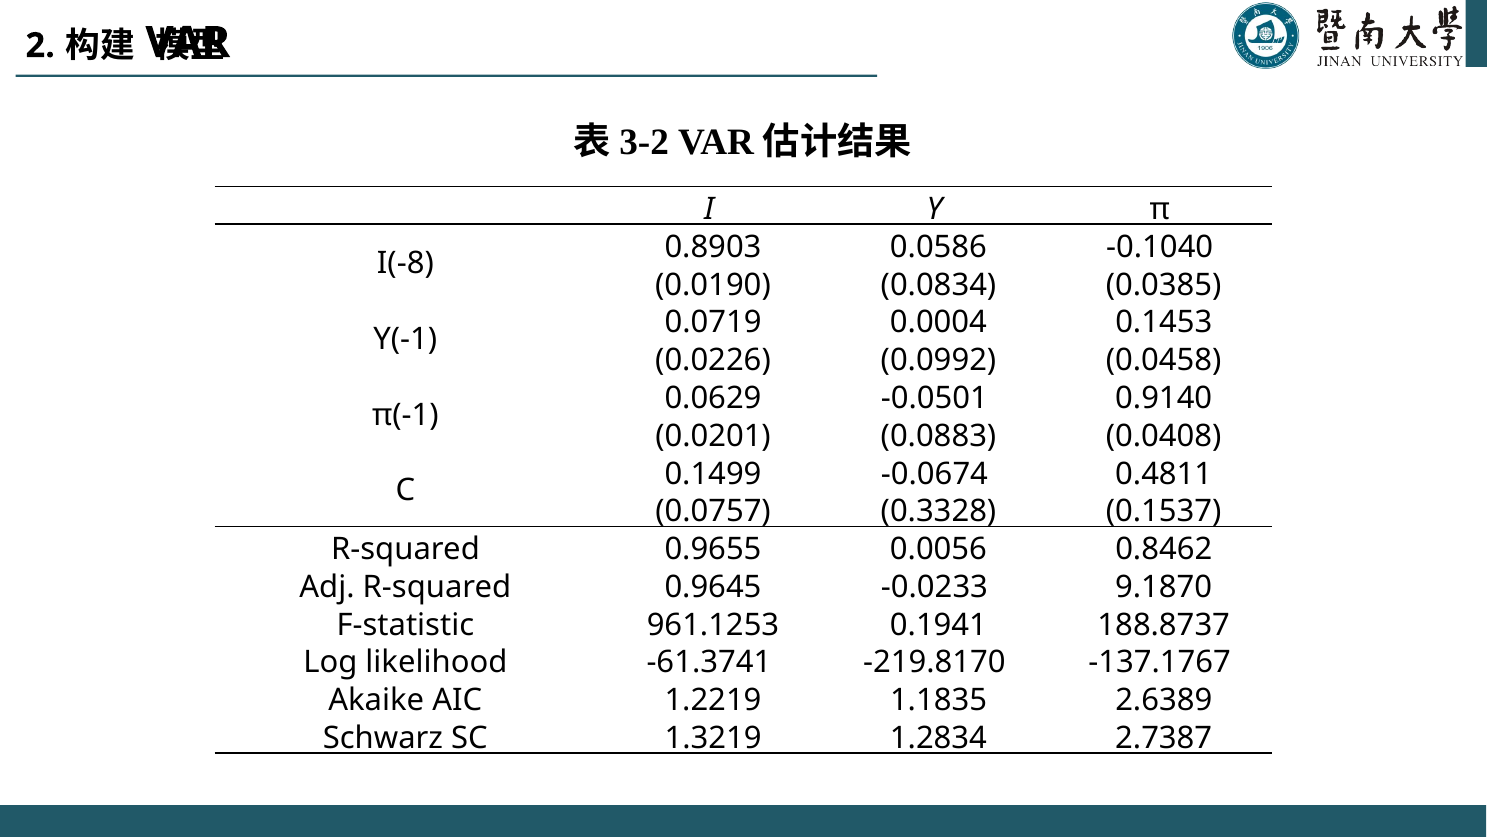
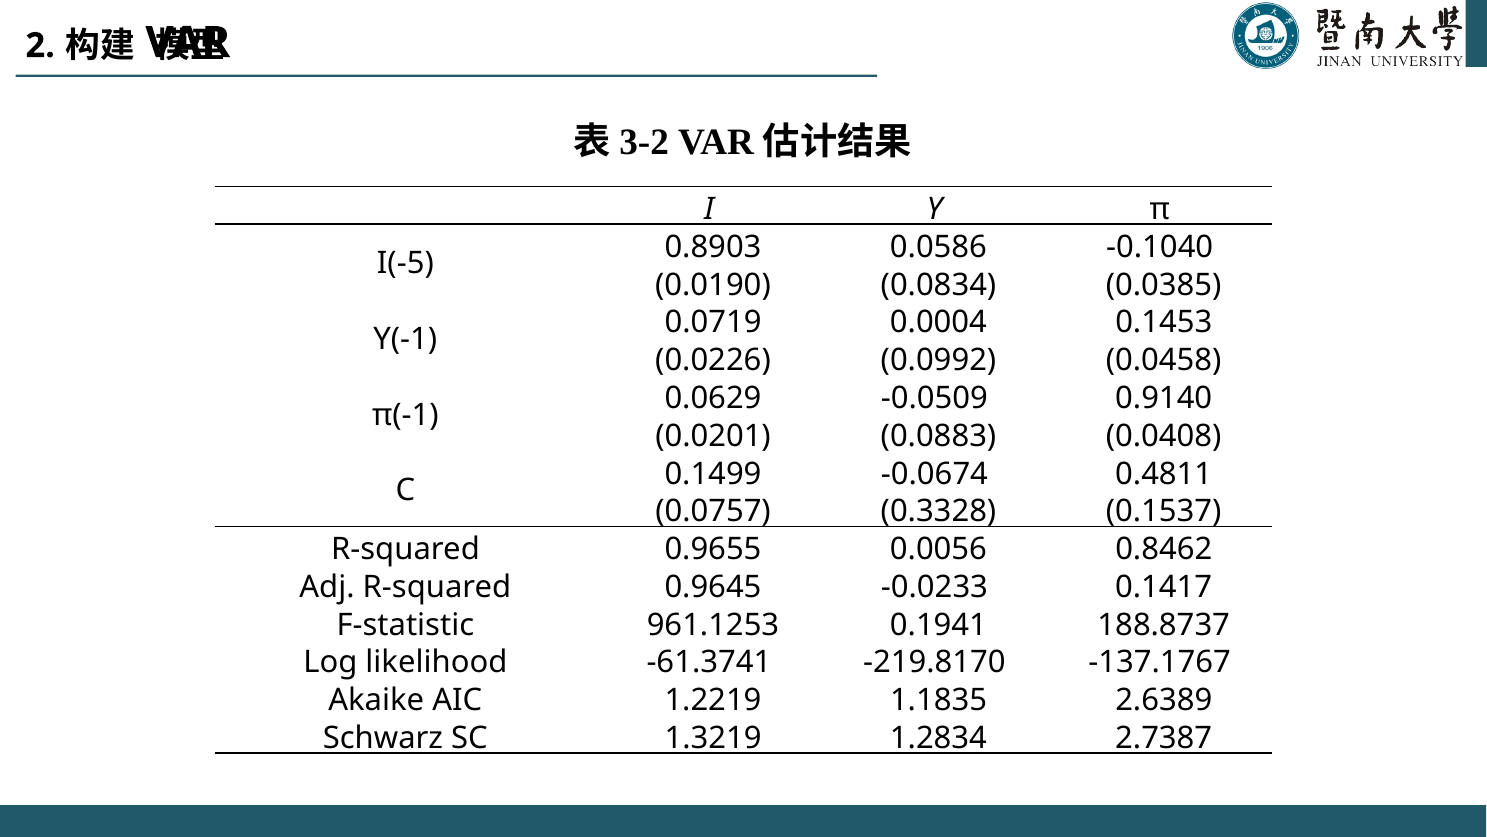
I(-8: I(-8 -> I(-5
-0.0501: -0.0501 -> -0.0509
9.1870: 9.1870 -> 0.1417
